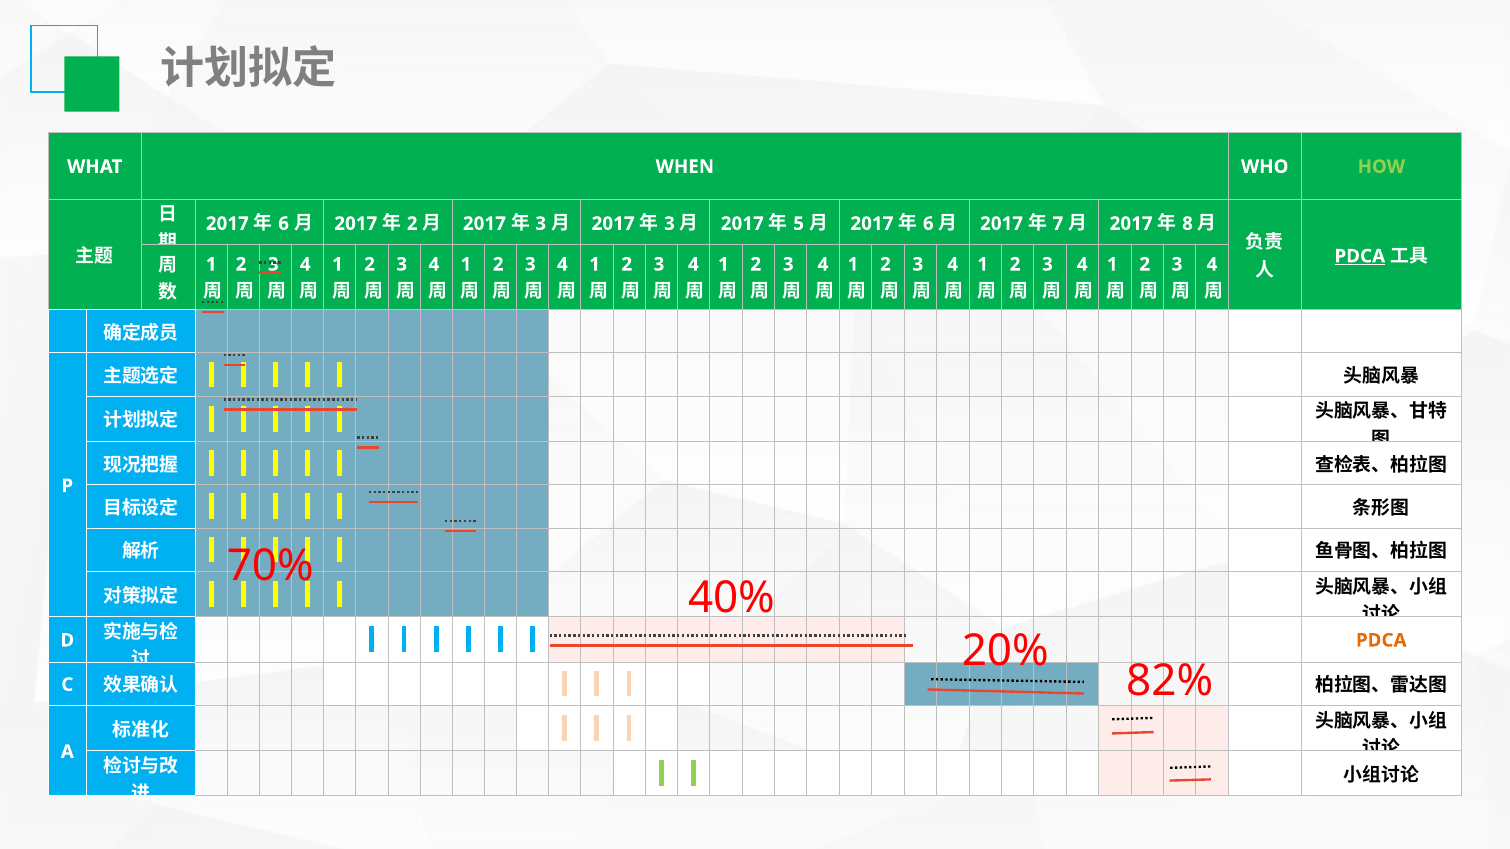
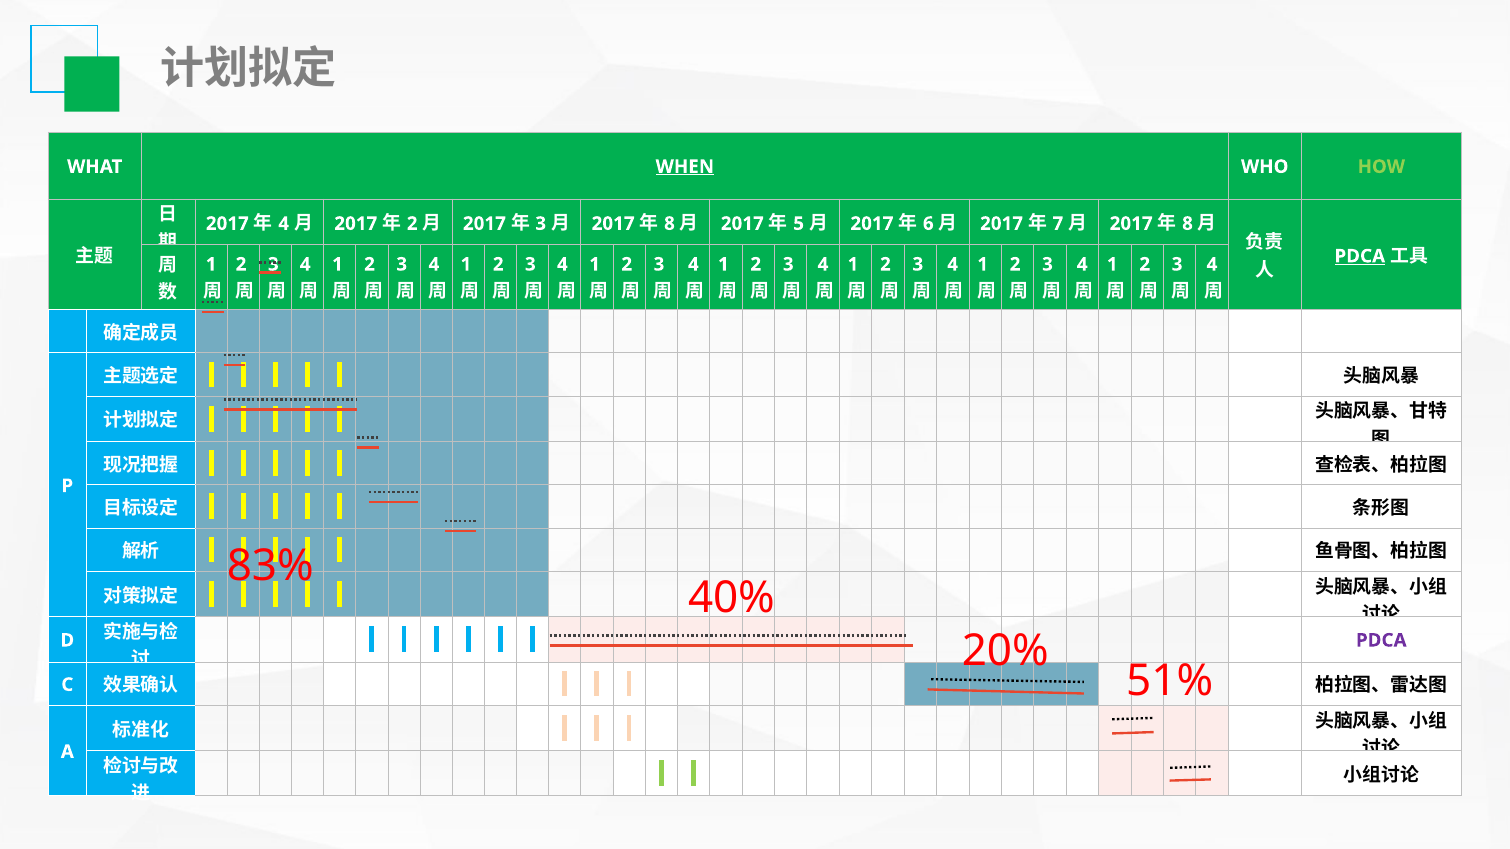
WHEN underline: none -> present
6 at (284, 224): 6 -> 4
3 at (669, 224): 3 -> 8
70%: 70% -> 83%
PDCA at (1381, 641) colour: orange -> purple
82%: 82% -> 51%
